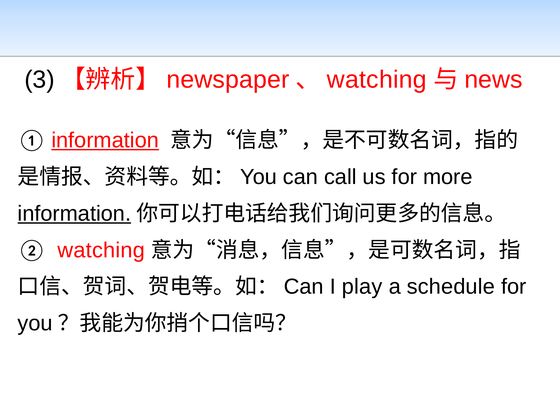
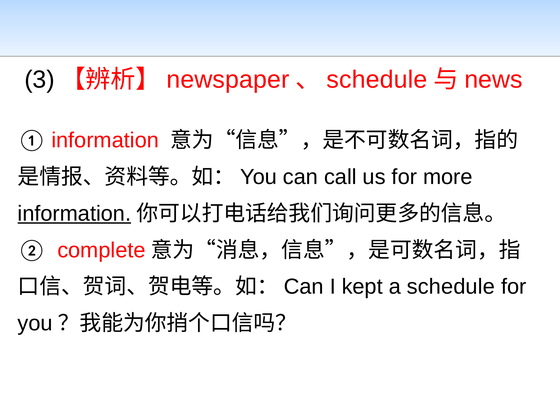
watching at (377, 80): watching -> schedule
information at (105, 140) underline: present -> none
② watching: watching -> complete
play: play -> kept
